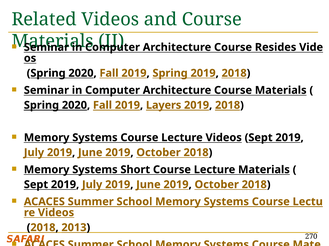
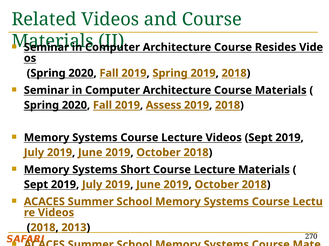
Layers: Layers -> Assess
